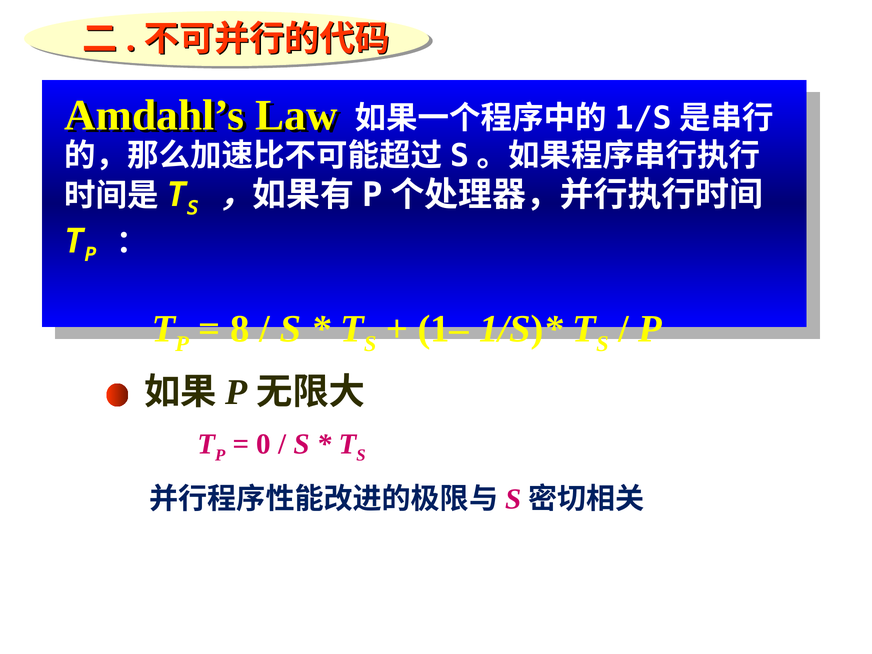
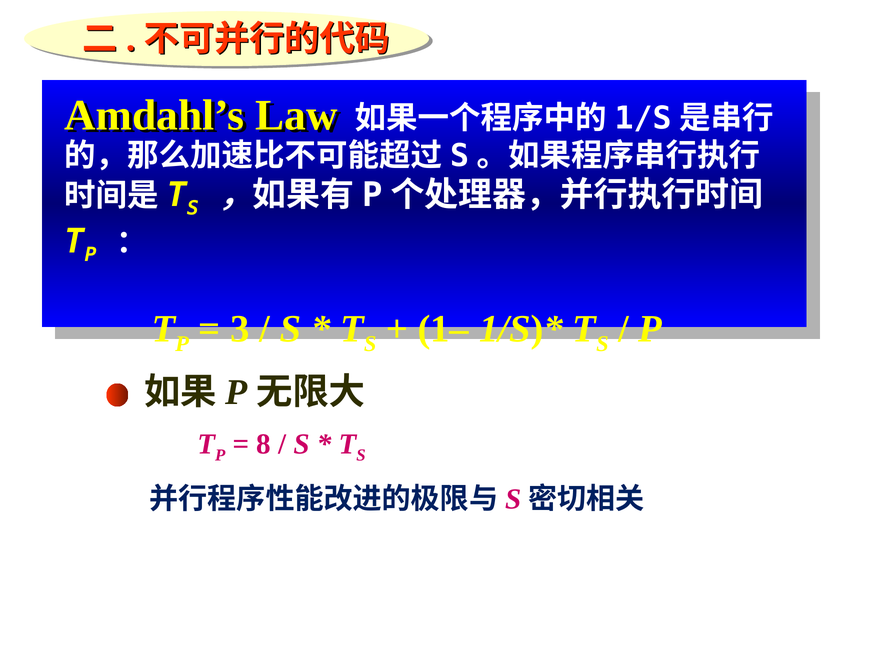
8: 8 -> 3
0: 0 -> 8
